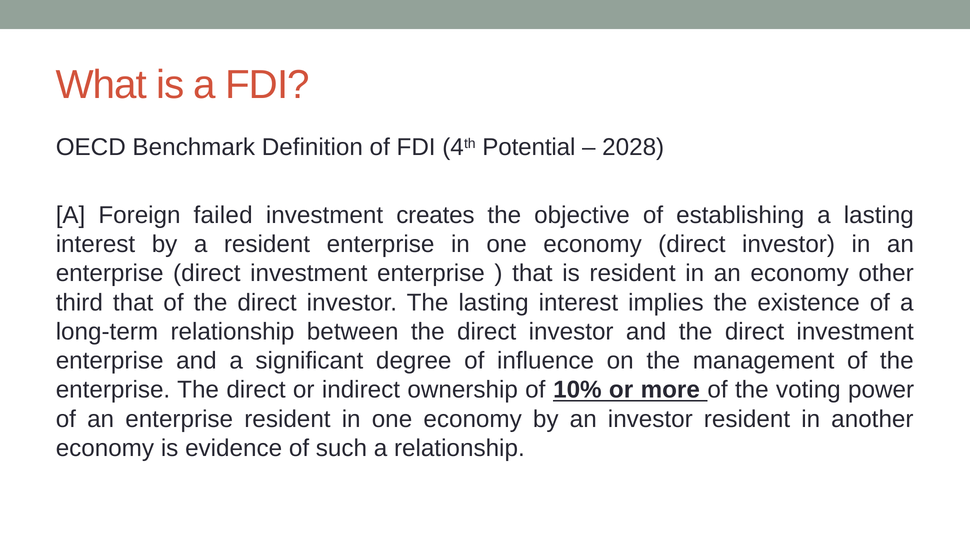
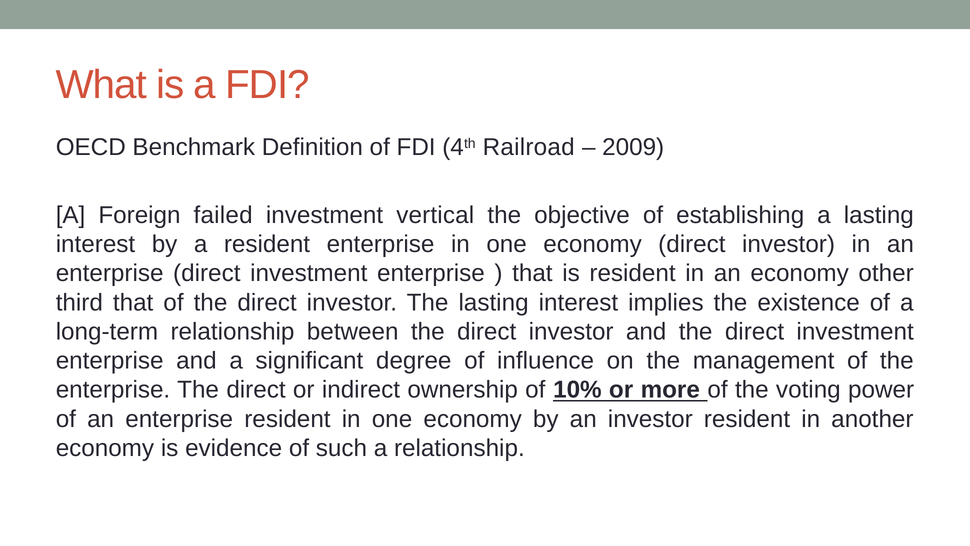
Potential: Potential -> Railroad
2028: 2028 -> 2009
creates: creates -> vertical
